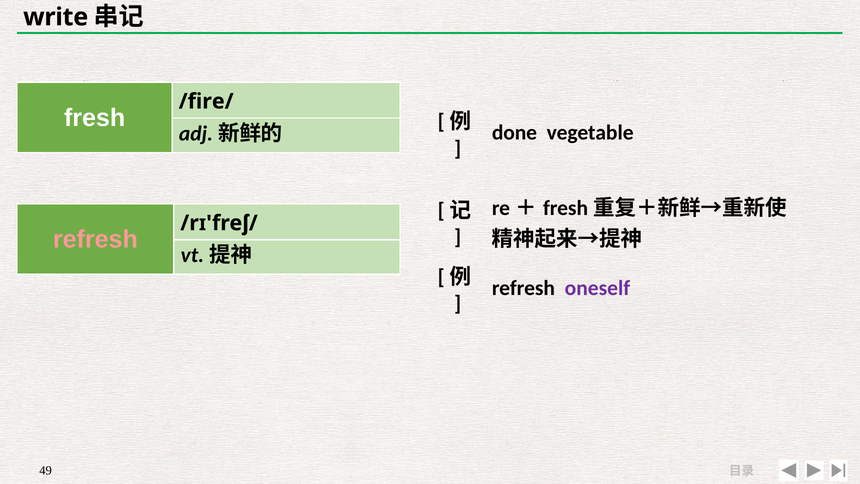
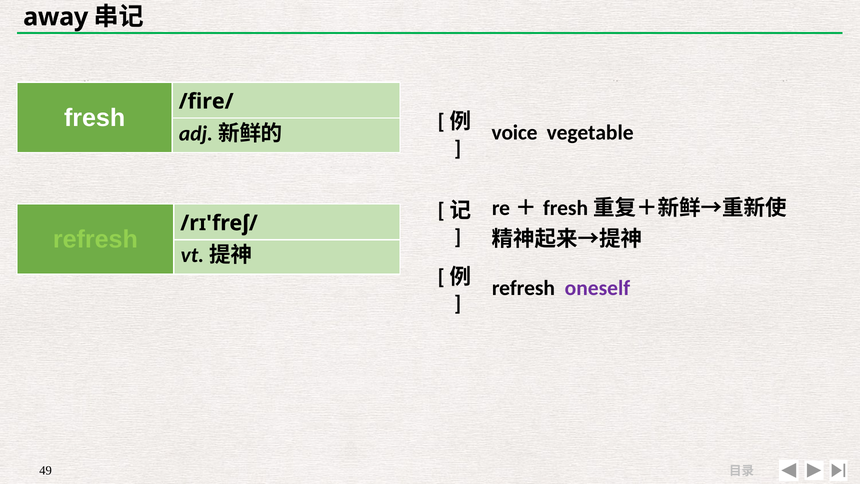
write: write -> away
done: done -> voice
refresh at (95, 239) colour: pink -> light green
